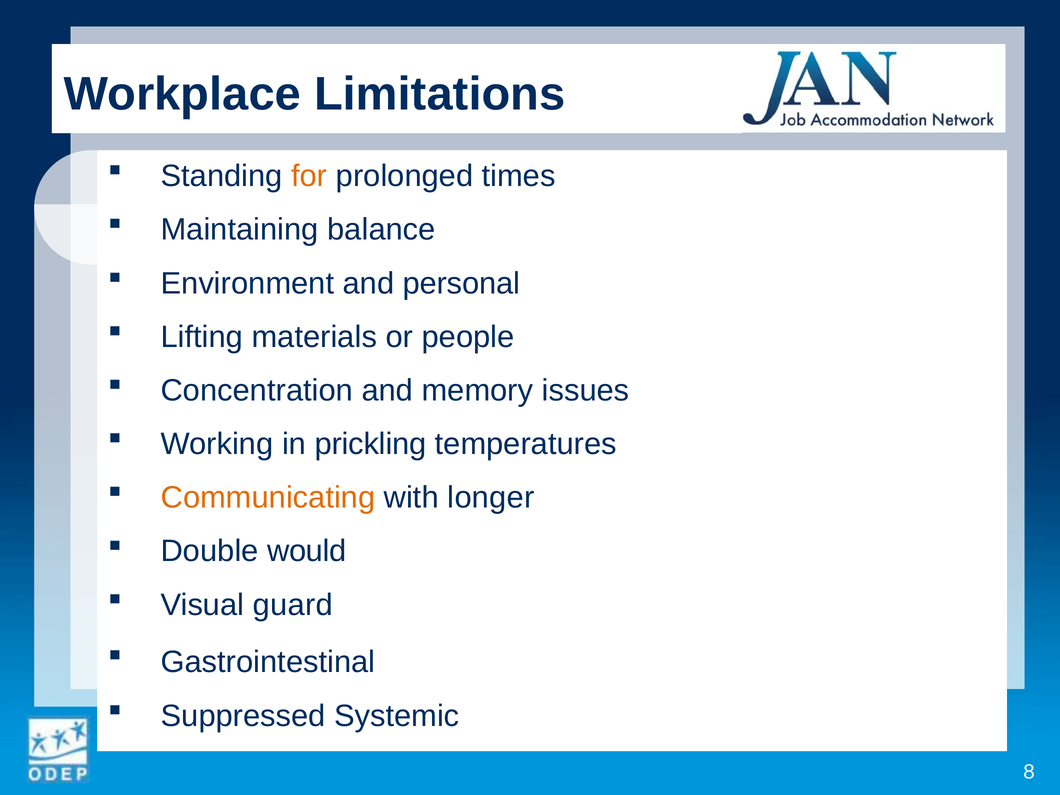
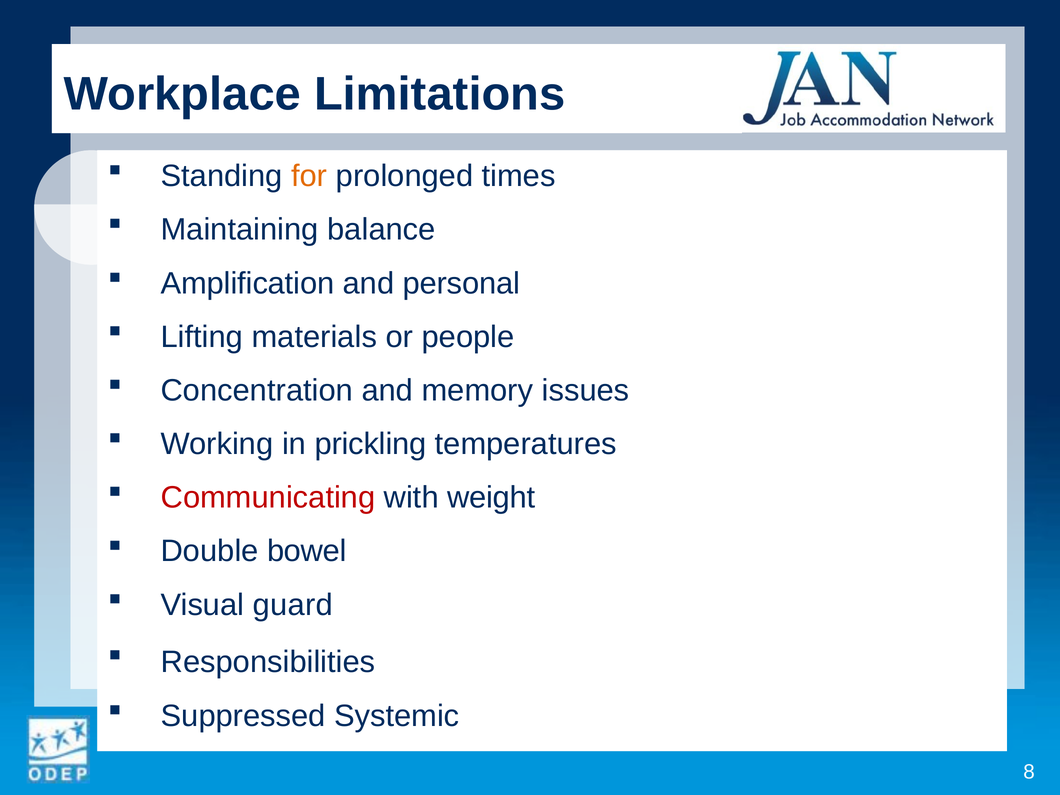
Environment: Environment -> Amplification
Communicating colour: orange -> red
longer: longer -> weight
would: would -> bowel
Gastrointestinal: Gastrointestinal -> Responsibilities
